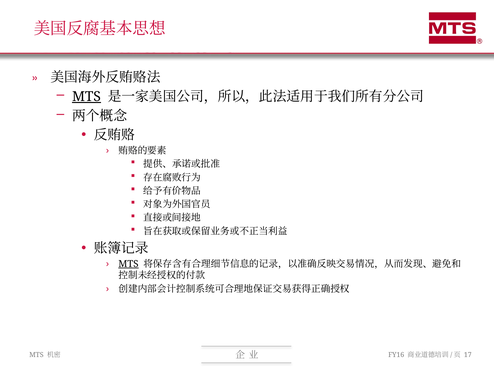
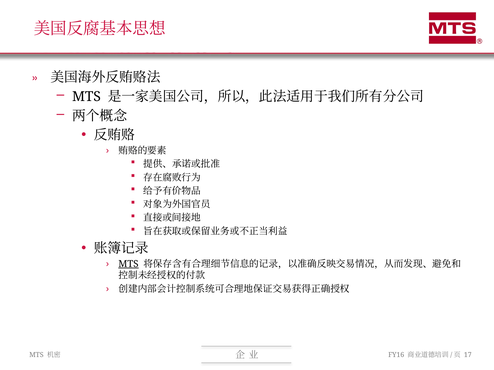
MTS at (86, 97) underline: present -> none
